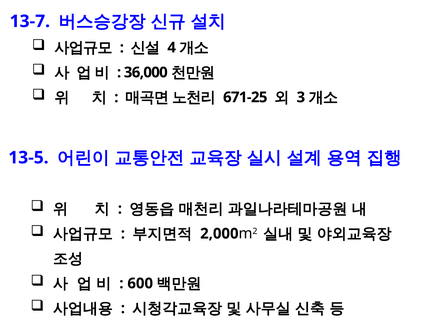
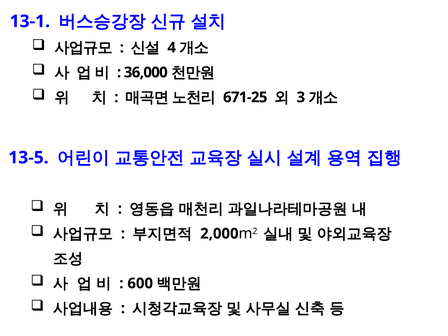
13-7: 13-7 -> 13-1
